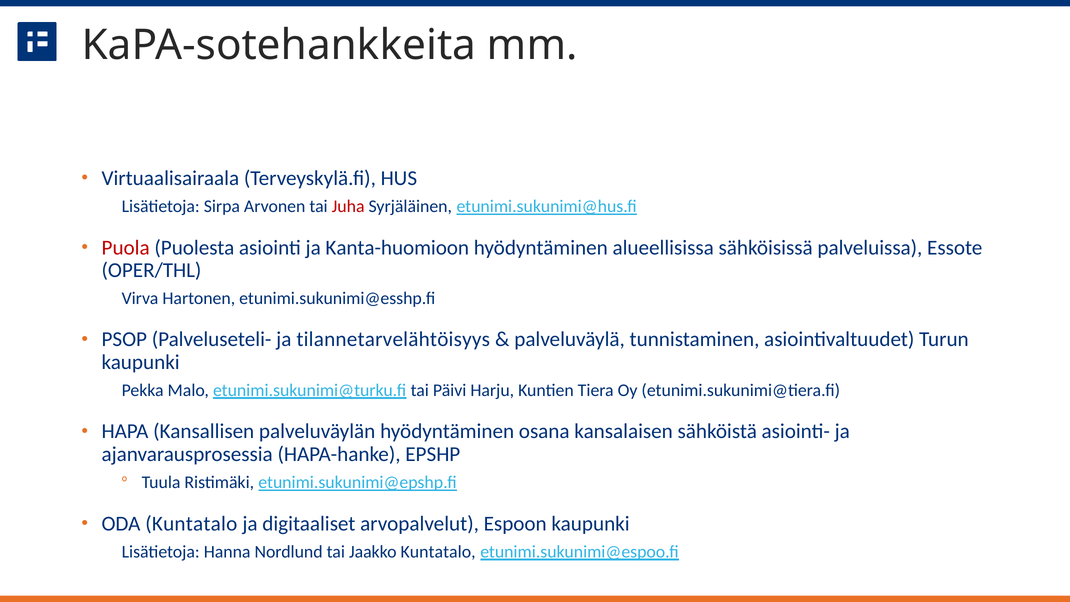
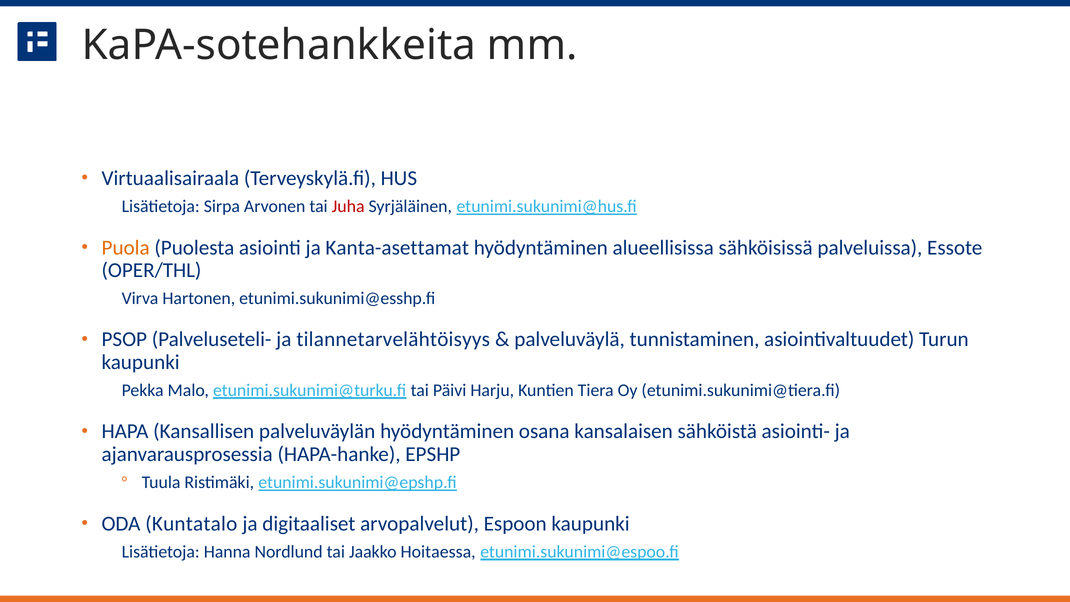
Puola colour: red -> orange
Kanta-huomioon: Kanta-huomioon -> Kanta-asettamat
Jaakko Kuntatalo: Kuntatalo -> Hoitaessa
